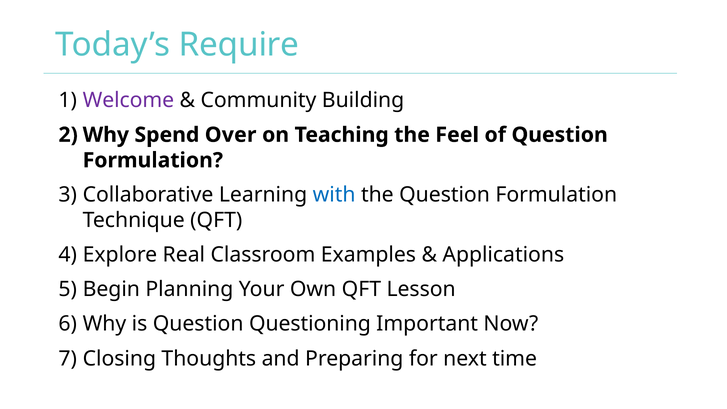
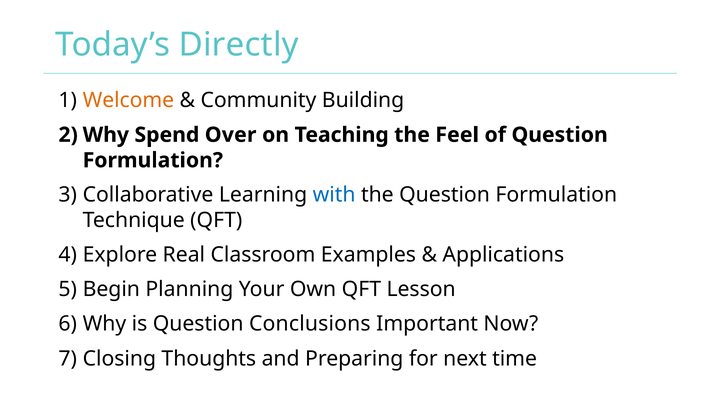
Require: Require -> Directly
Welcome colour: purple -> orange
Questioning: Questioning -> Conclusions
